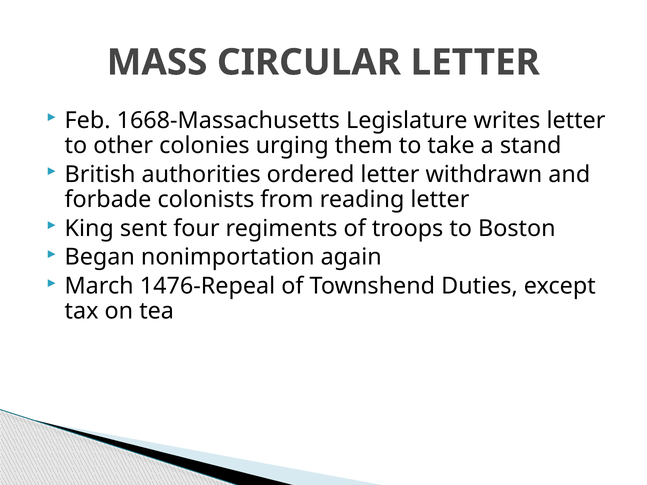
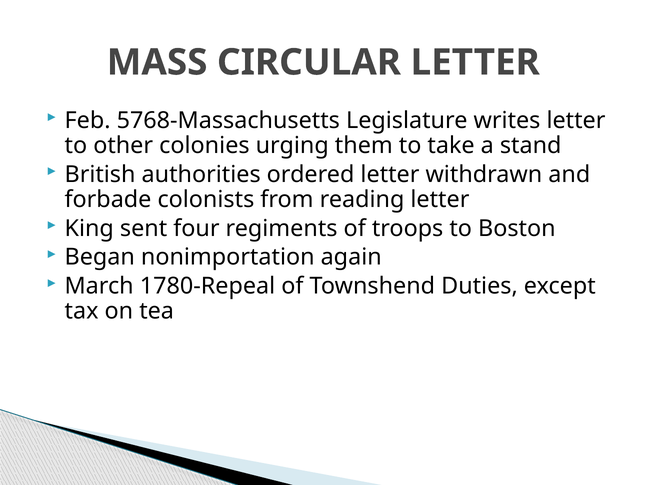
1668-Massachusetts: 1668-Massachusetts -> 5768-Massachusetts
1476-Repeal: 1476-Repeal -> 1780-Repeal
